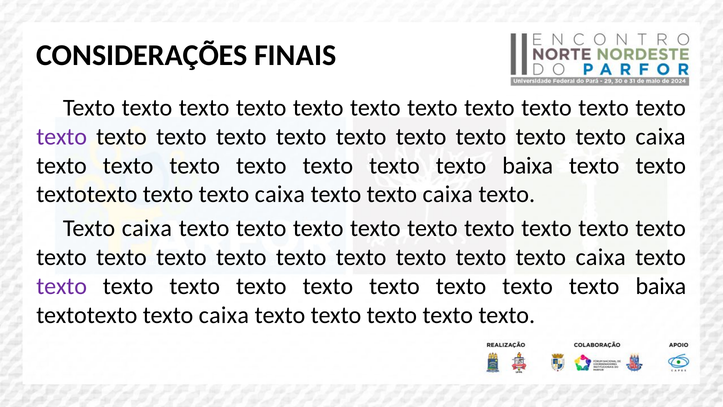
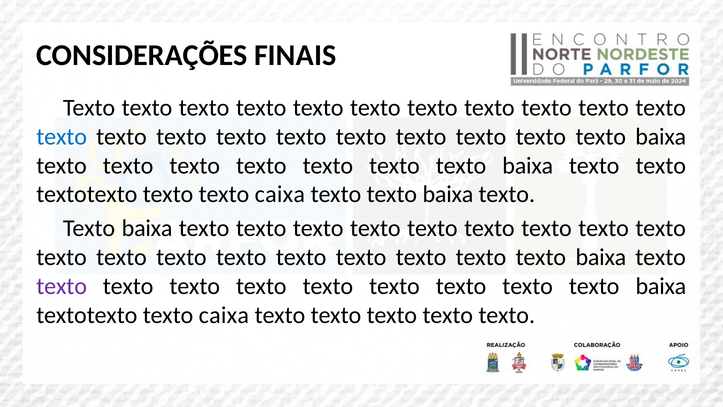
texto at (62, 136) colour: purple -> blue
caixa at (661, 136): caixa -> baixa
caixa at (448, 194): caixa -> baixa
caixa at (147, 228): caixa -> baixa
caixa at (601, 257): caixa -> baixa
